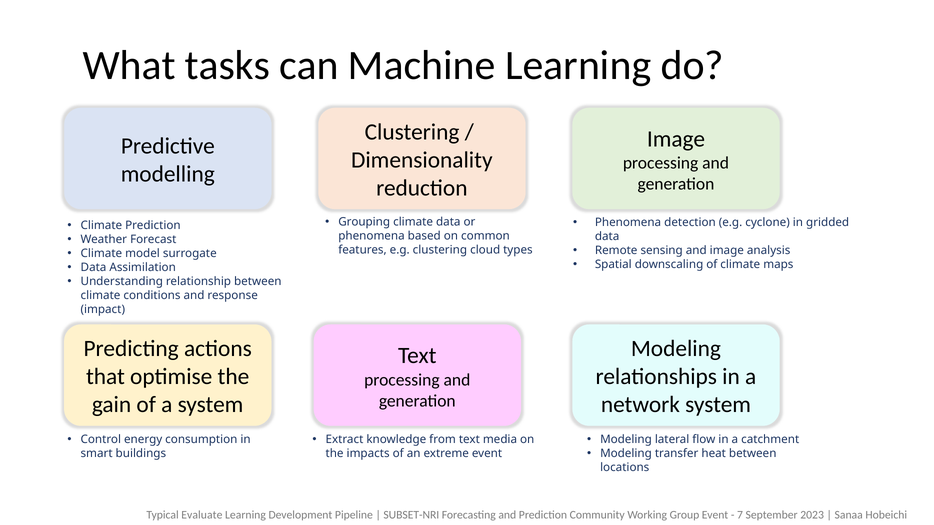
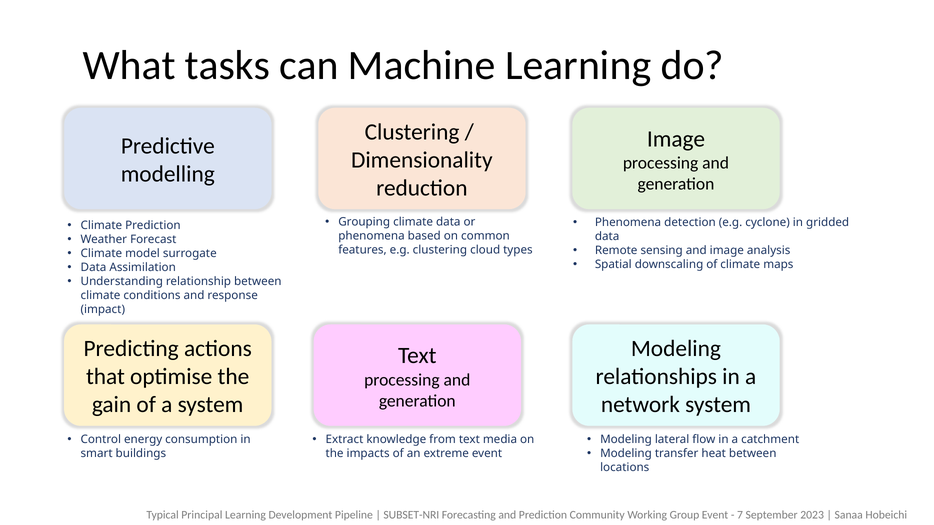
Evaluate: Evaluate -> Principal
